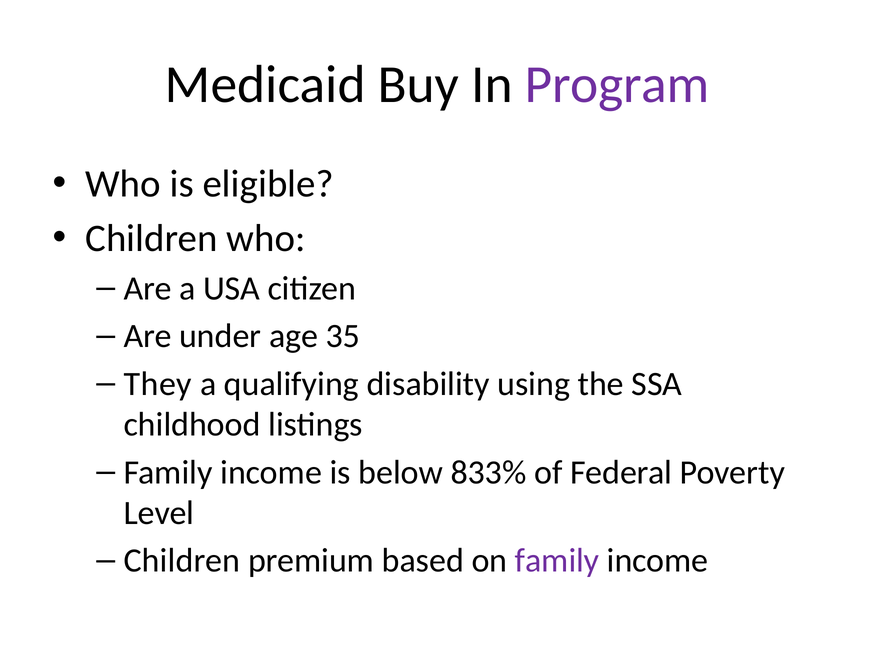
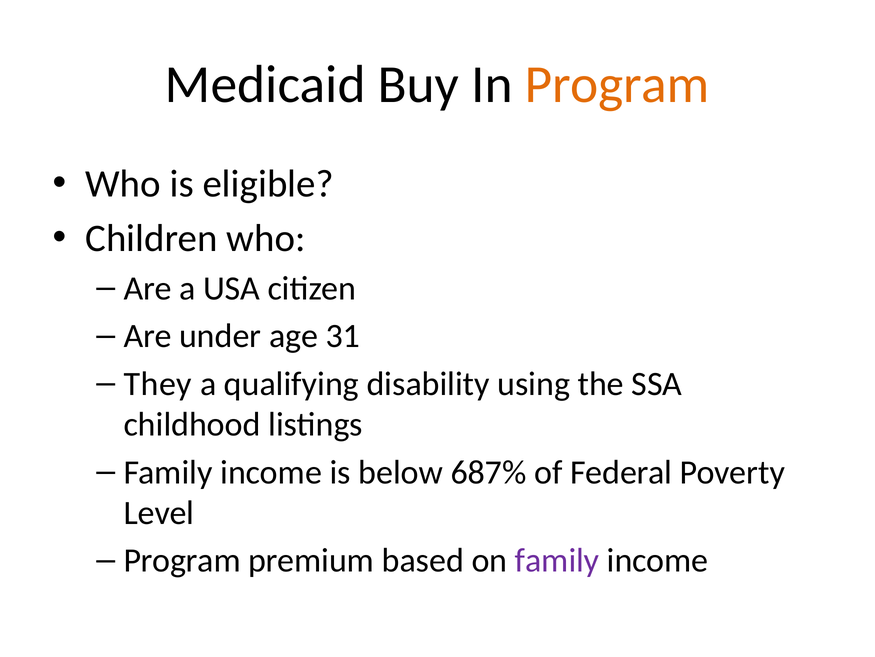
Program at (617, 85) colour: purple -> orange
35: 35 -> 31
833%: 833% -> 687%
Children at (182, 560): Children -> Program
